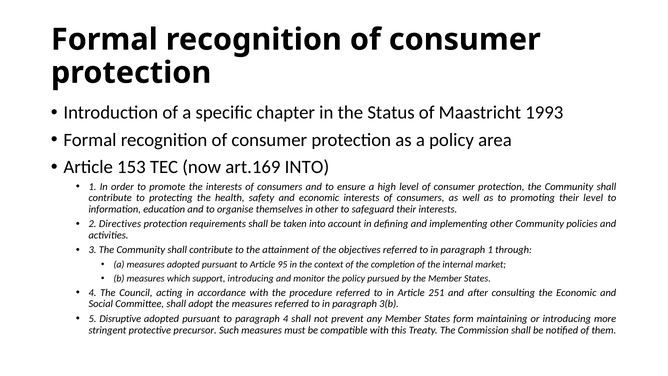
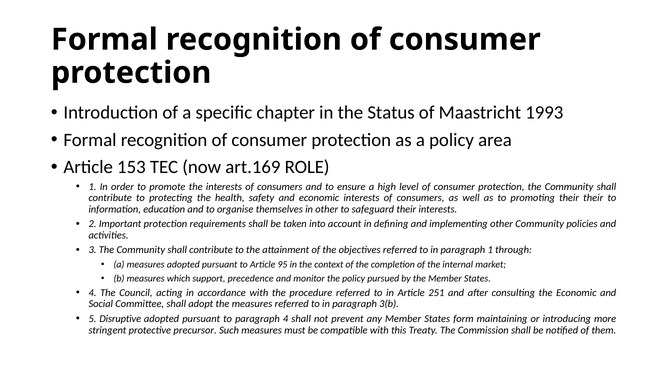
art.169 INTO: INTO -> ROLE
their level: level -> their
Directives: Directives -> Important
support introducing: introducing -> precedence
